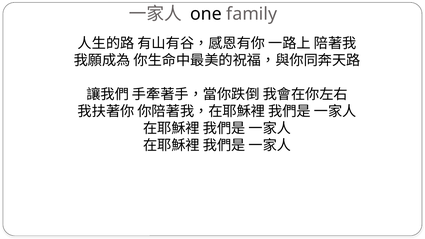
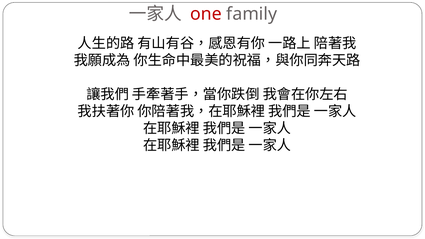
one colour: black -> red
